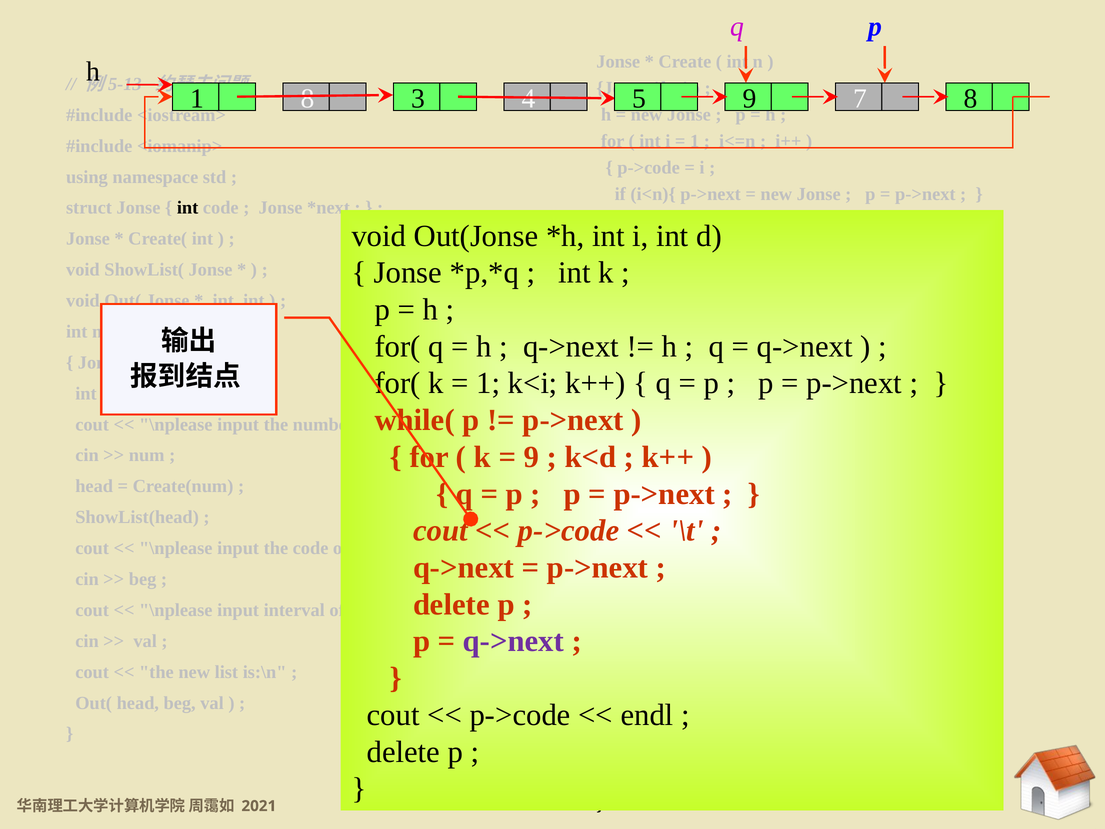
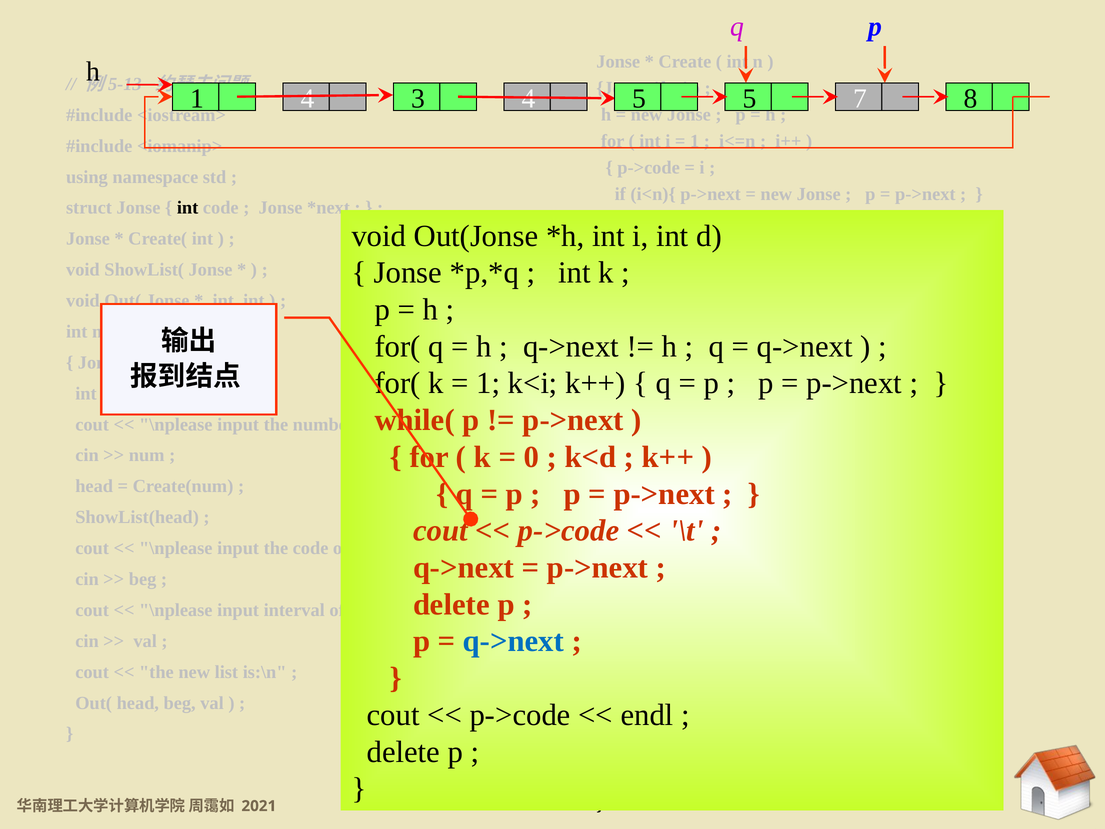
1 8: 8 -> 4
9 at (750, 99): 9 -> 5
9 at (531, 457): 9 -> 0
q->next at (513, 641) colour: purple -> blue
